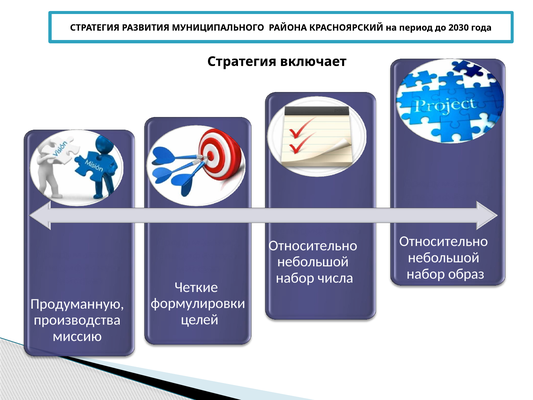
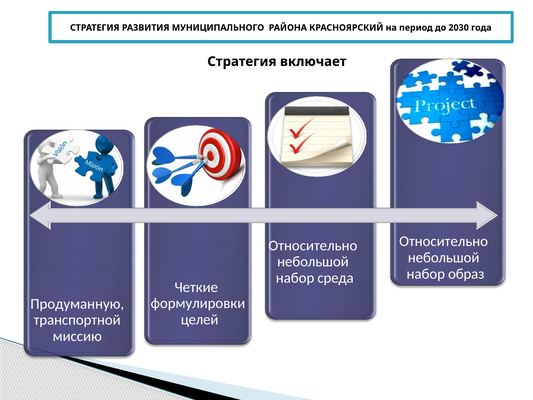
числа: числа -> среда
производства: производства -> транспортной
